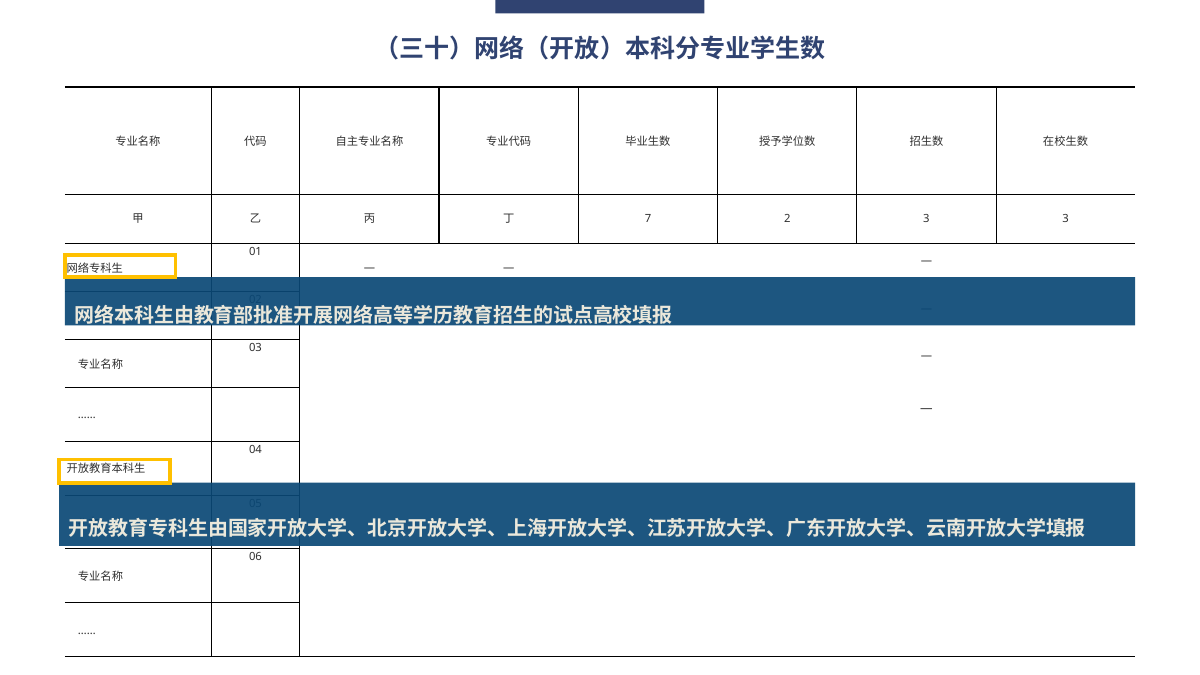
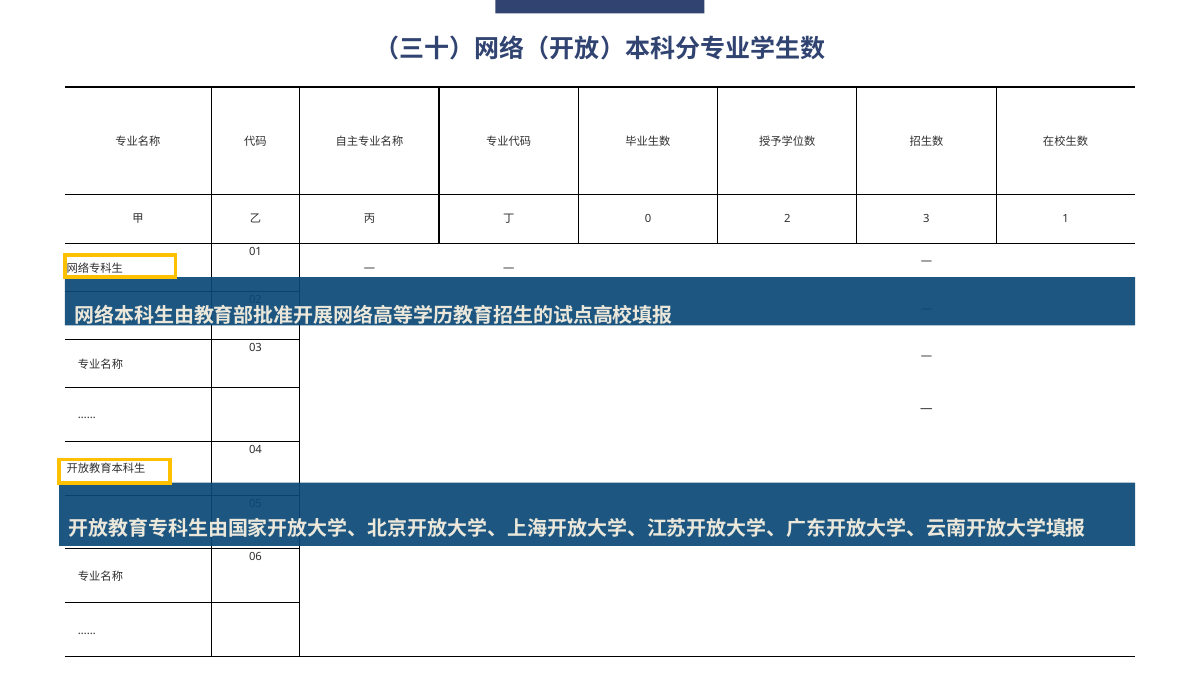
7: 7 -> 0
3 3: 3 -> 1
